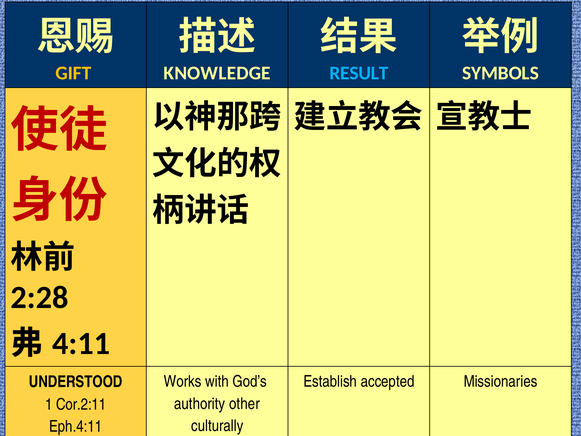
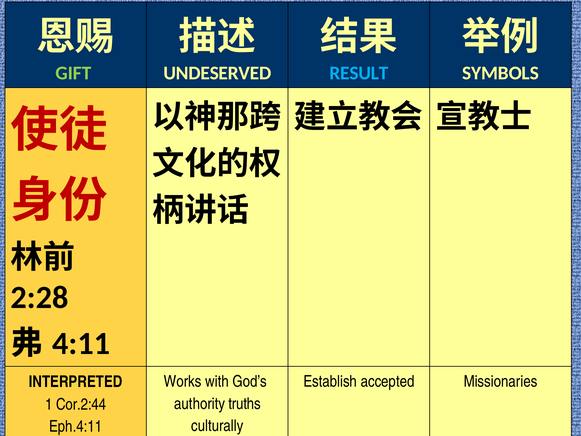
GIFT colour: yellow -> light green
KNOWLEDGE: KNOWLEDGE -> UNDESERVED
UNDERSTOOD: UNDERSTOOD -> INTERPRETED
other: other -> truths
Cor.2:11: Cor.2:11 -> Cor.2:44
